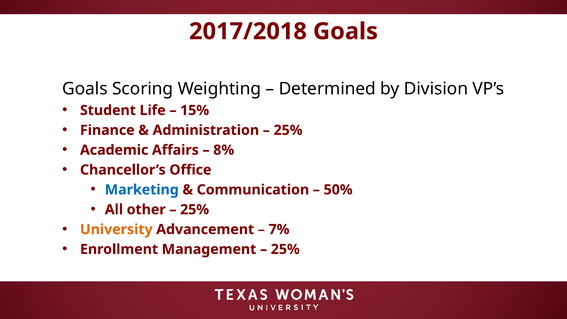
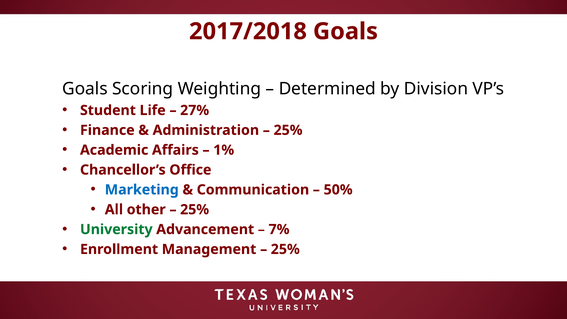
15%: 15% -> 27%
8%: 8% -> 1%
University colour: orange -> green
